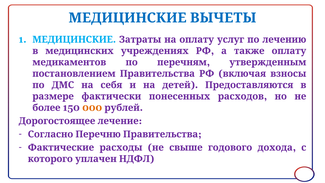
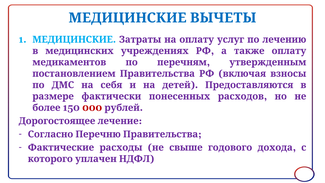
000 colour: orange -> red
